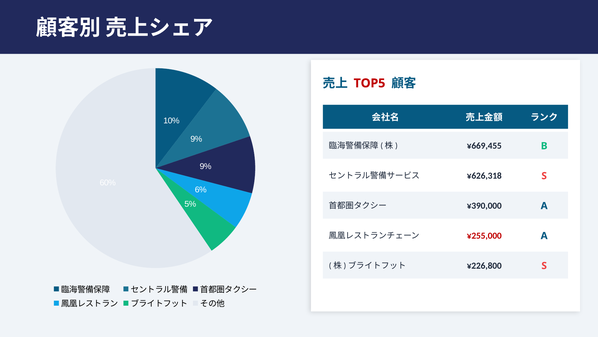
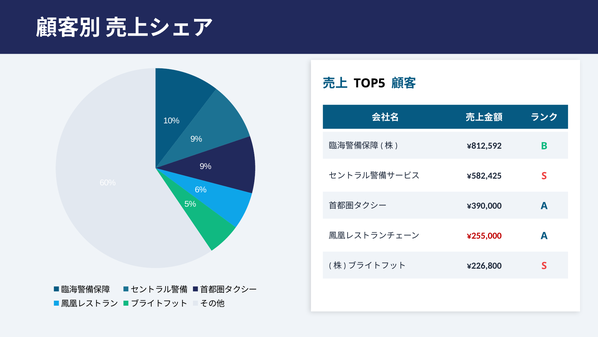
TOP5 colour: red -> black
¥669,455: ¥669,455 -> ¥812,592
¥626,318: ¥626,318 -> ¥582,425
